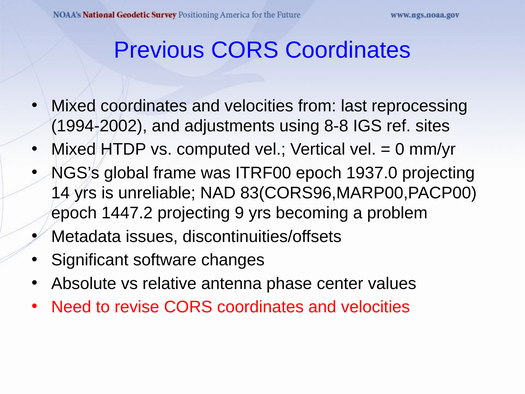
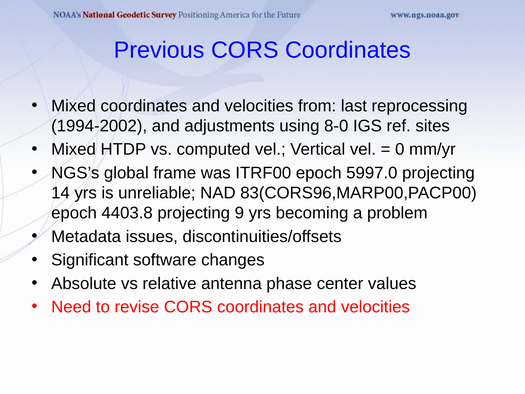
8-8: 8-8 -> 8-0
1937.0: 1937.0 -> 5997.0
1447.2: 1447.2 -> 4403.8
